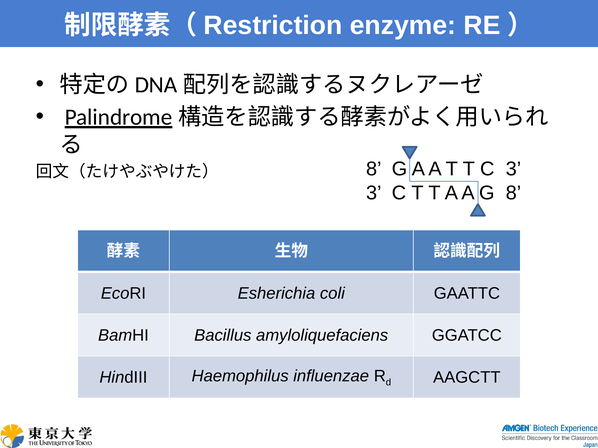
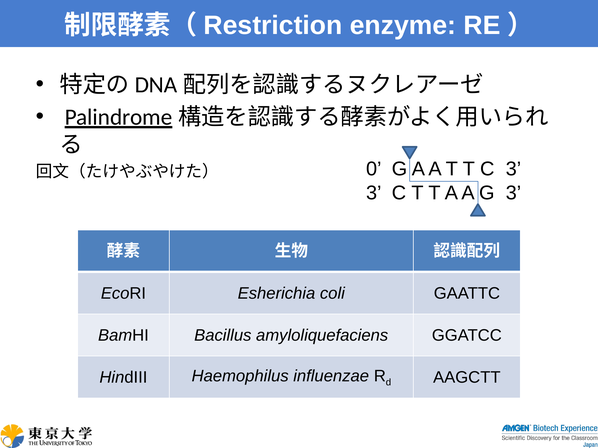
8 at (374, 169): 8 -> 0
G 8: 8 -> 3
